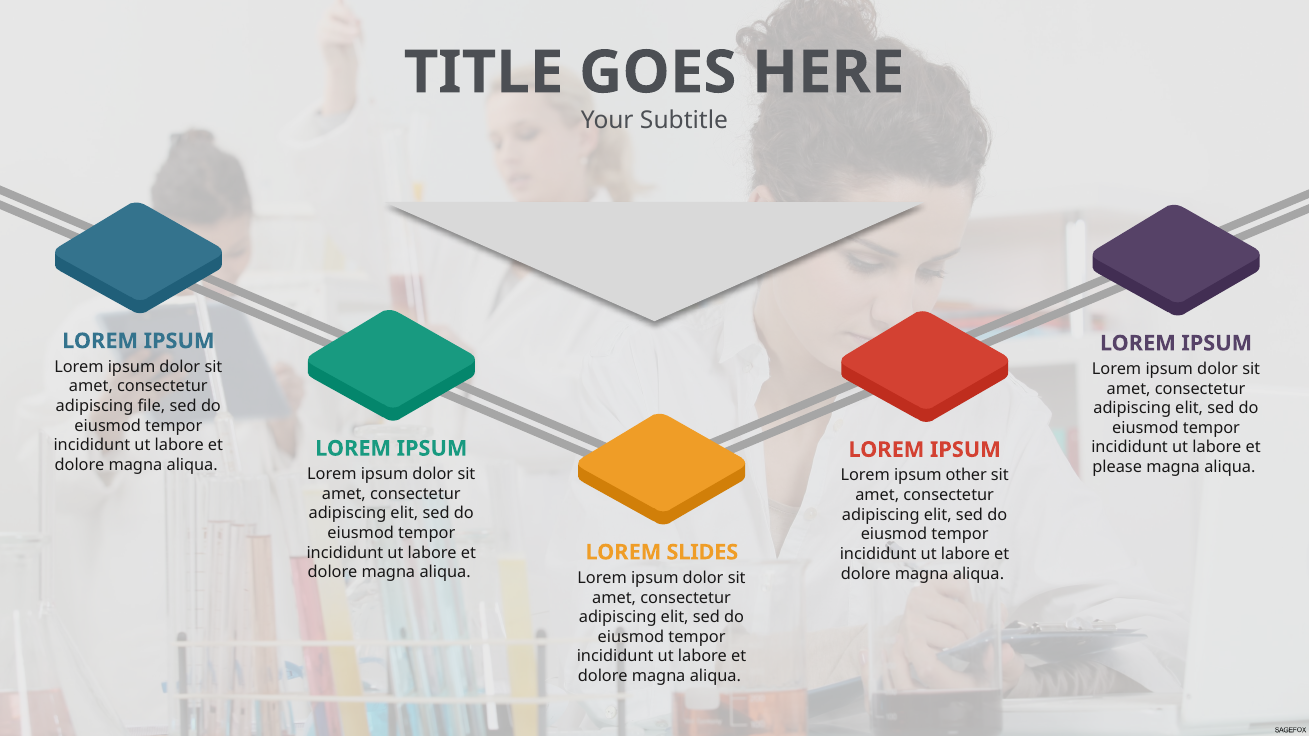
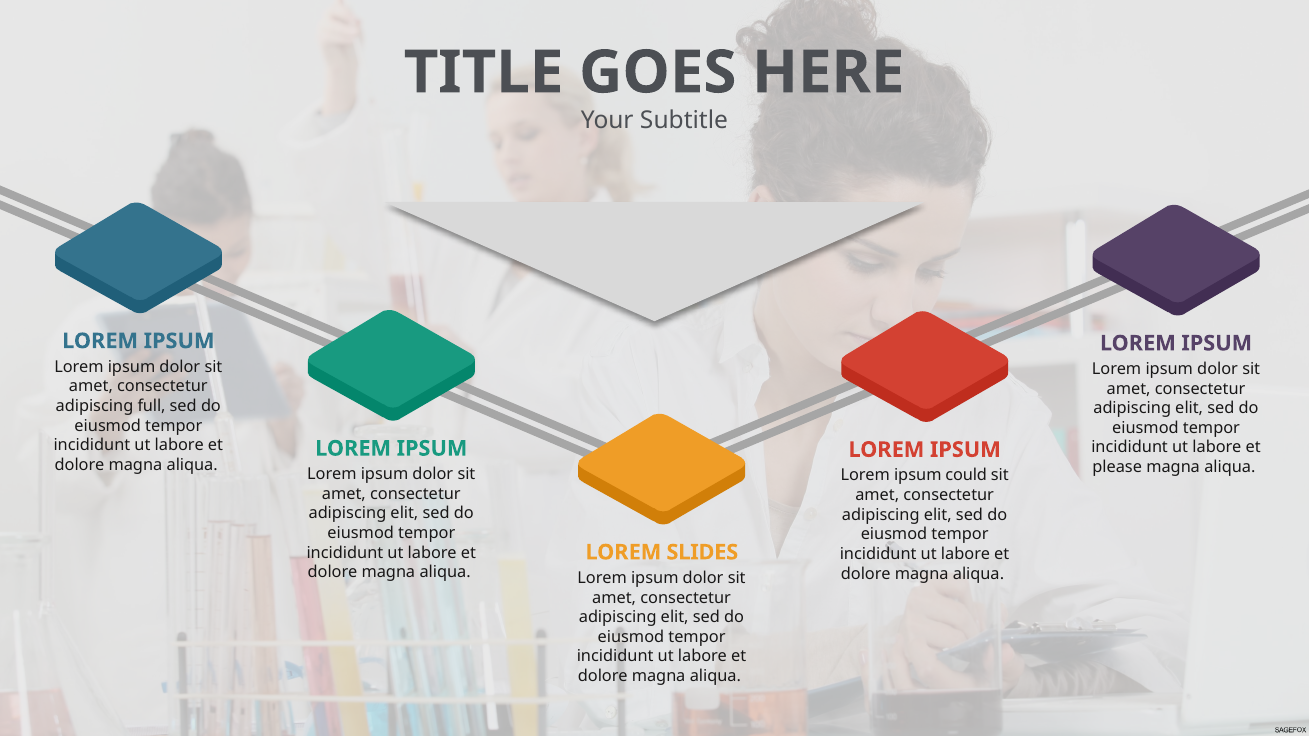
file: file -> full
other: other -> could
